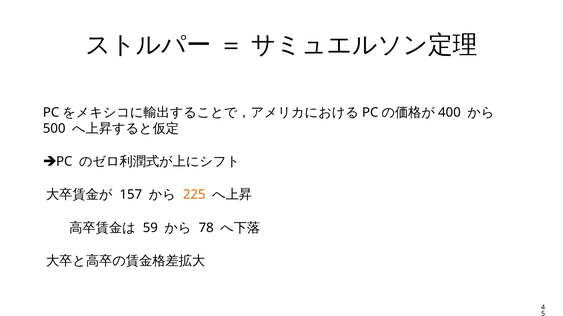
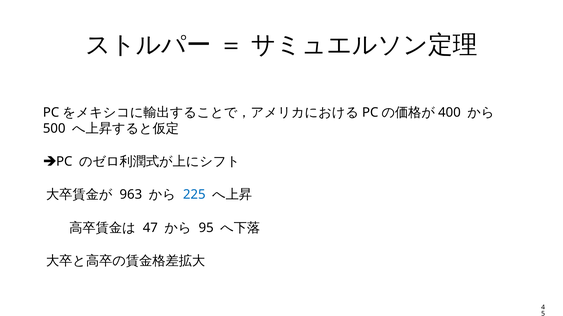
157: 157 -> 963
225 colour: orange -> blue
59: 59 -> 47
78: 78 -> 95
